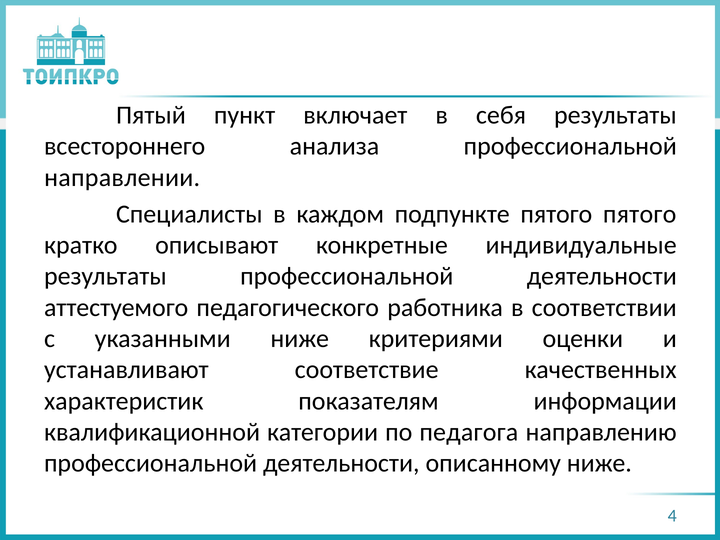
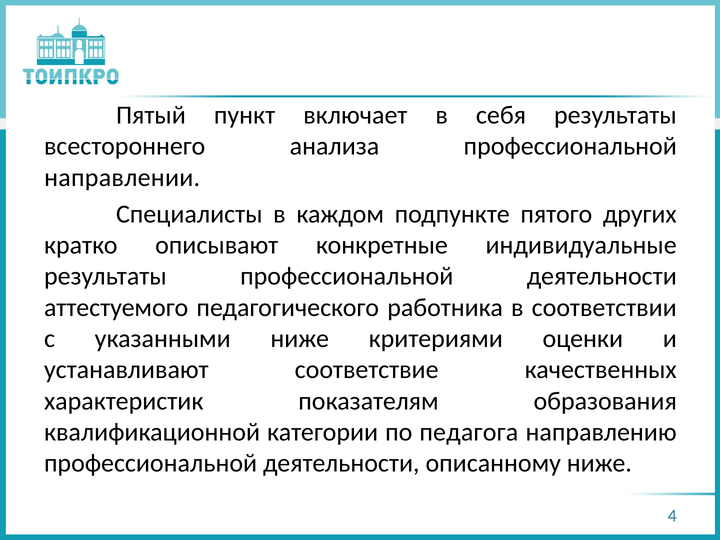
пятого пятого: пятого -> других
информации: информации -> образования
